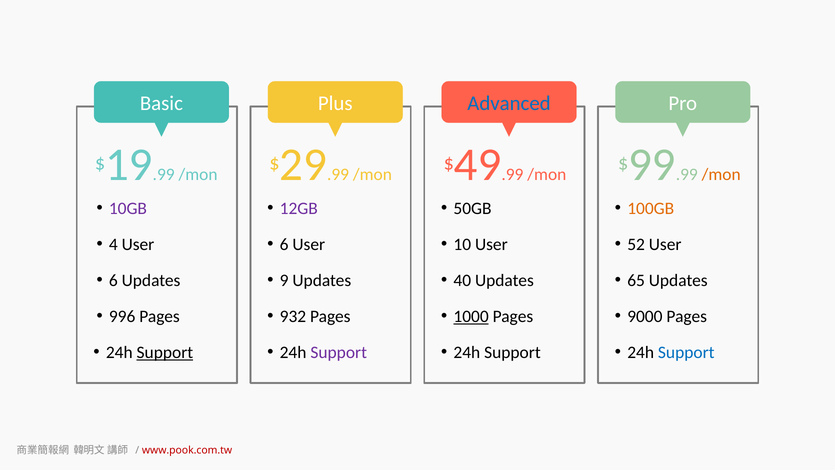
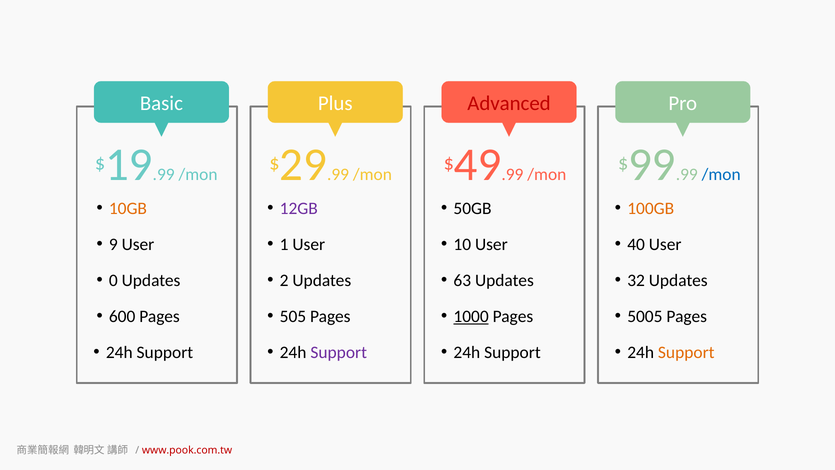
Advanced colour: blue -> red
/mon at (721, 174) colour: orange -> blue
10GB colour: purple -> orange
4: 4 -> 9
6 at (284, 244): 6 -> 1
52: 52 -> 40
6 at (113, 280): 6 -> 0
9: 9 -> 2
40: 40 -> 63
65: 65 -> 32
996: 996 -> 600
932: 932 -> 505
9000: 9000 -> 5005
Support at (165, 352) underline: present -> none
Support at (686, 352) colour: blue -> orange
